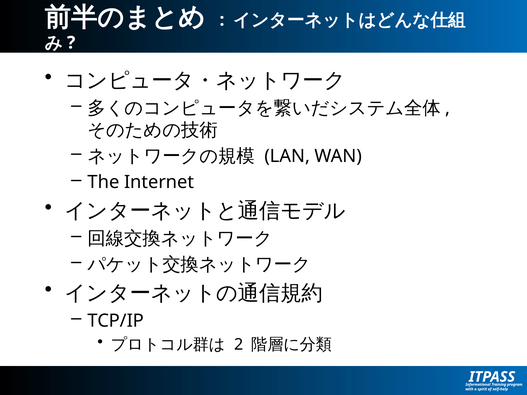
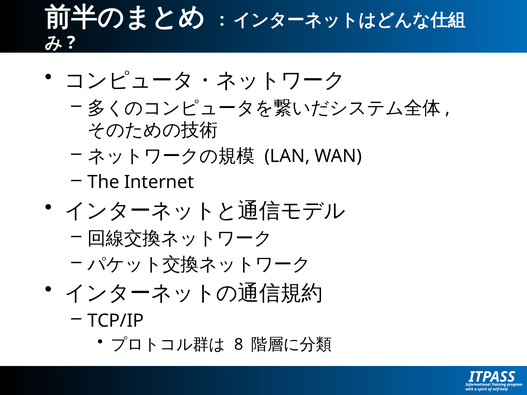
2: 2 -> 8
